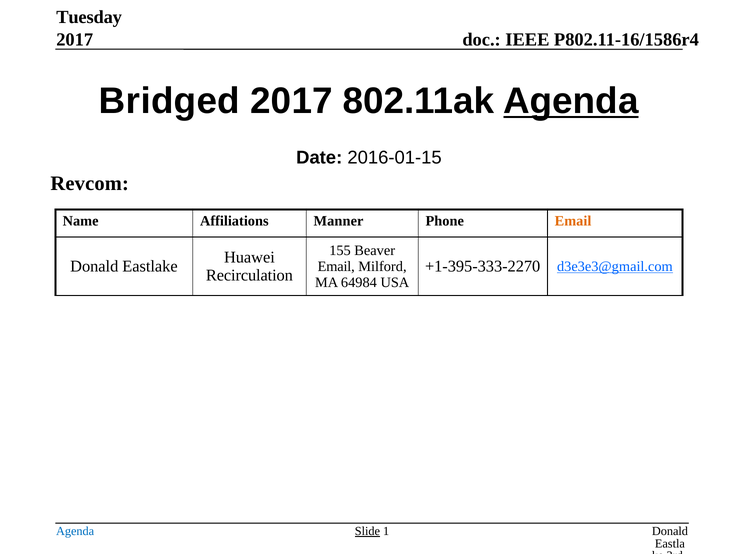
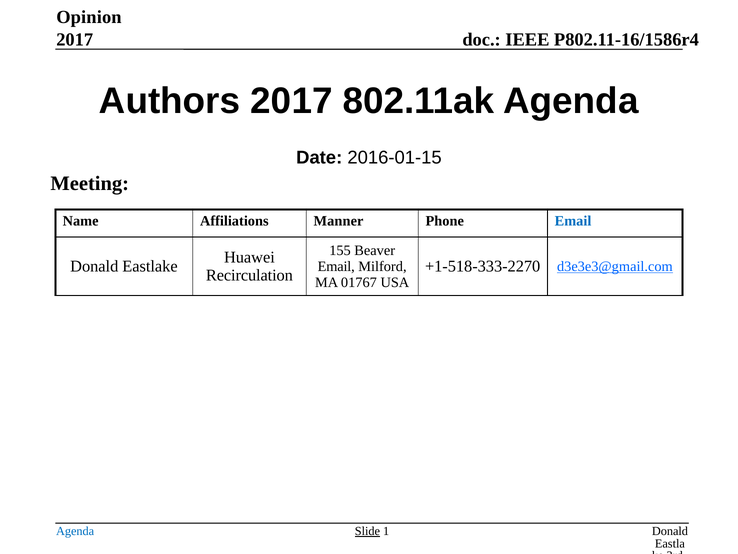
Tuesday: Tuesday -> Opinion
Bridged: Bridged -> Authors
Agenda at (571, 101) underline: present -> none
Revcom: Revcom -> Meeting
Email at (573, 221) colour: orange -> blue
+1-395-333-2270: +1-395-333-2270 -> +1-518-333-2270
64984: 64984 -> 01767
